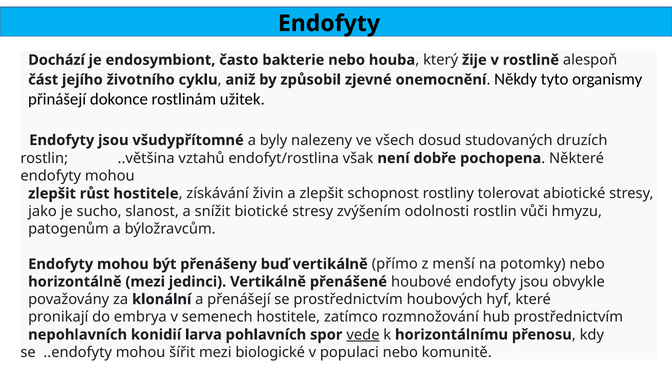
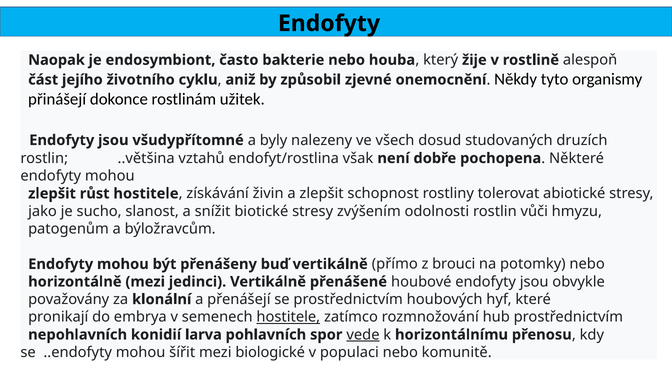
Dochází: Dochází -> Naopak
menší: menší -> brouci
hostitele at (288, 317) underline: none -> present
